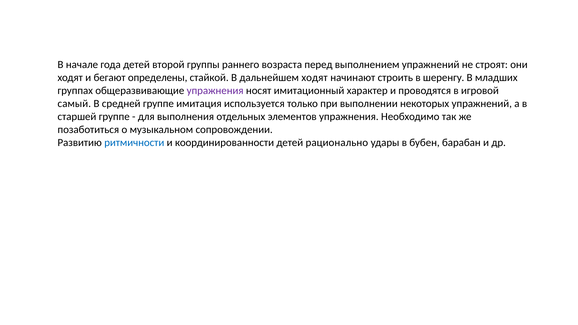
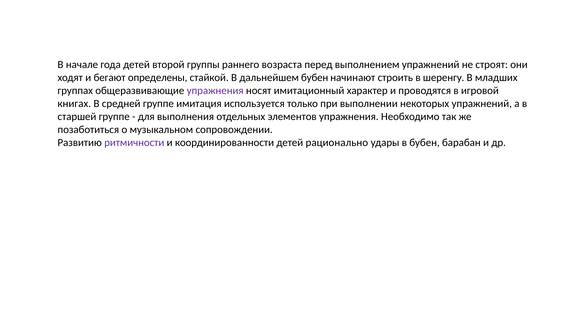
дальнейшем ходят: ходят -> бубен
самый: самый -> книгах
ритмичности colour: blue -> purple
